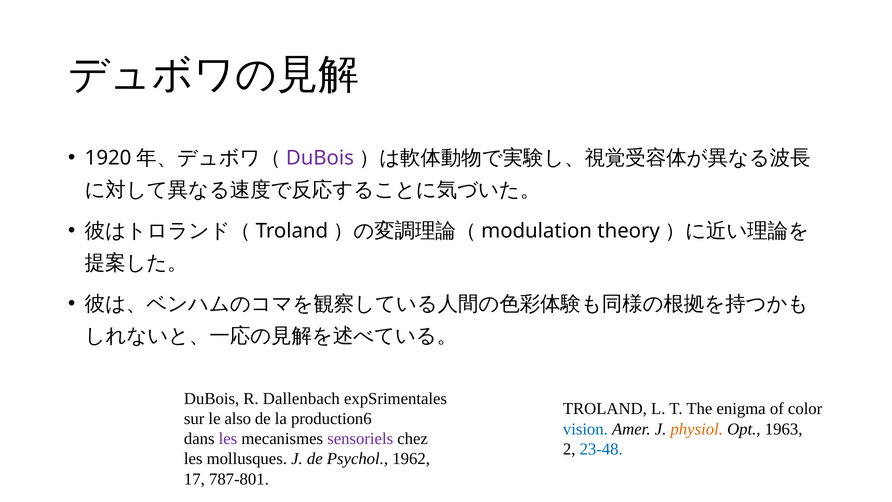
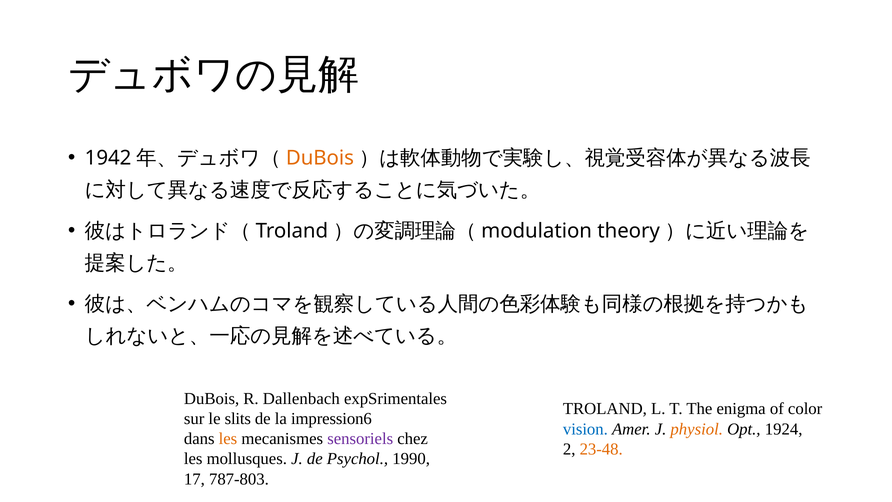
1920: 1920 -> 1942
DuBois at (320, 158) colour: purple -> orange
also: also -> slits
production6: production6 -> impression6
1963: 1963 -> 1924
les at (228, 439) colour: purple -> orange
23-48 colour: blue -> orange
1962: 1962 -> 1990
787-801: 787-801 -> 787-803
